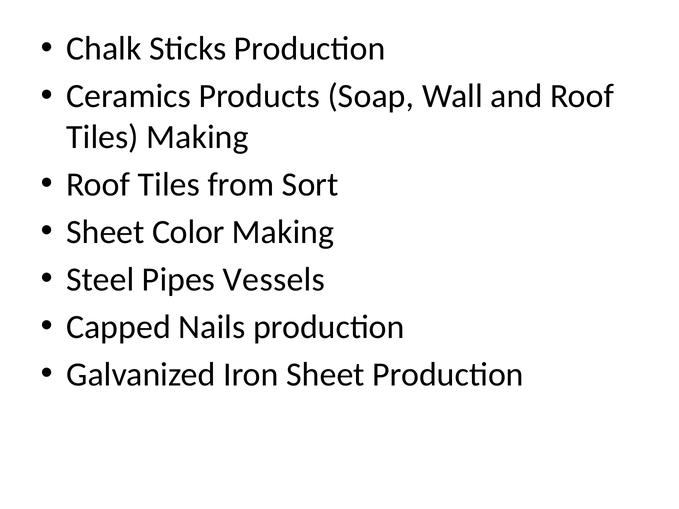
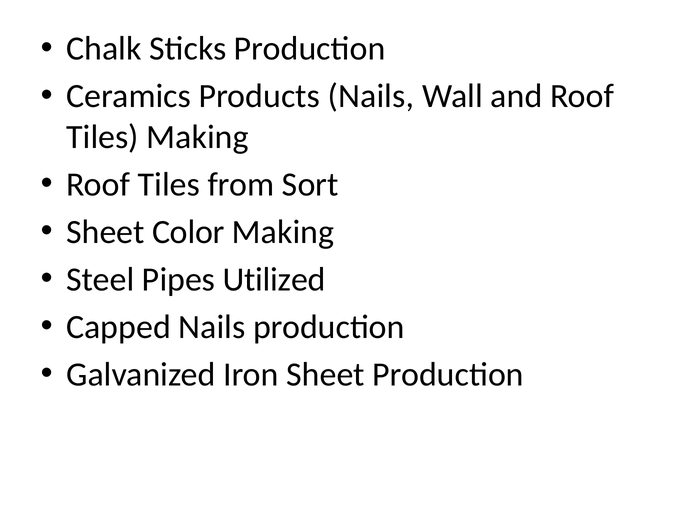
Products Soap: Soap -> Nails
Vessels: Vessels -> Utilized
